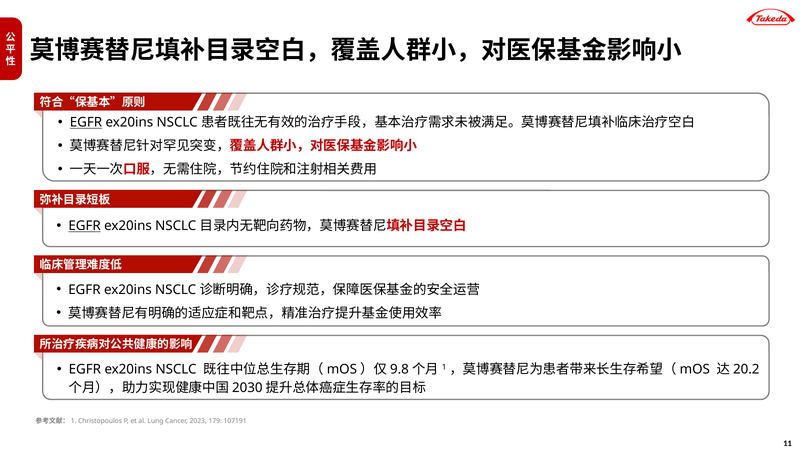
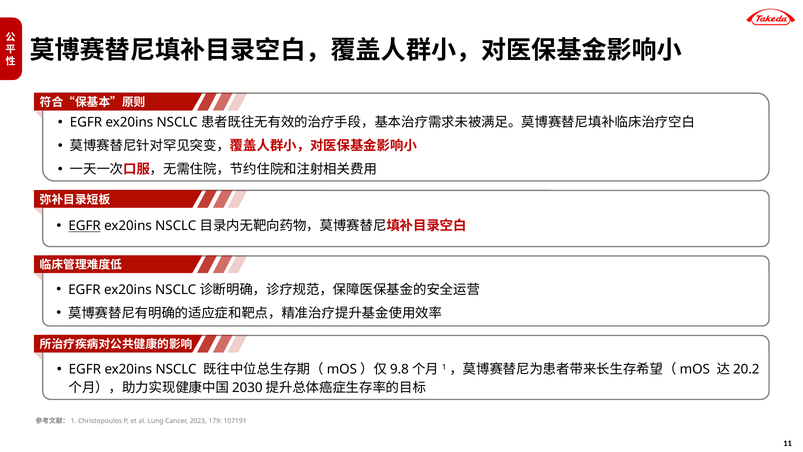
EGFR at (86, 122) underline: present -> none
